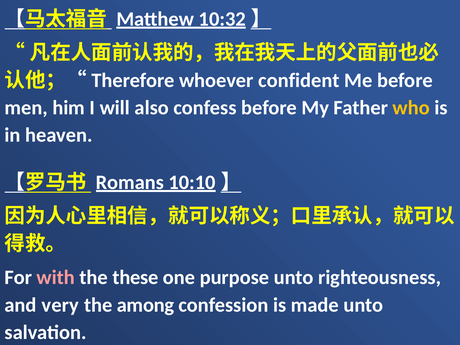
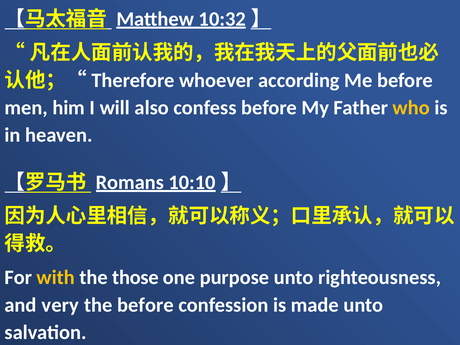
confident: confident -> according
with colour: pink -> yellow
these: these -> those
the among: among -> before
